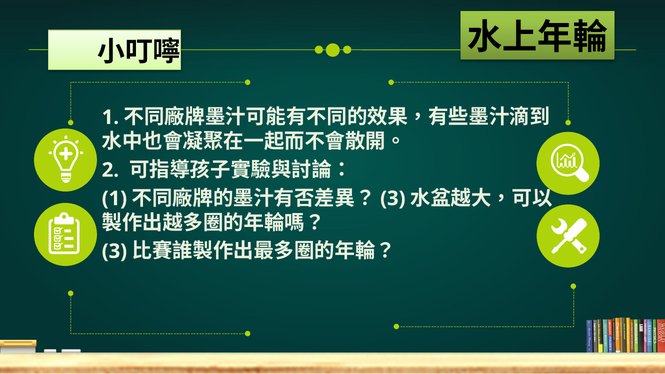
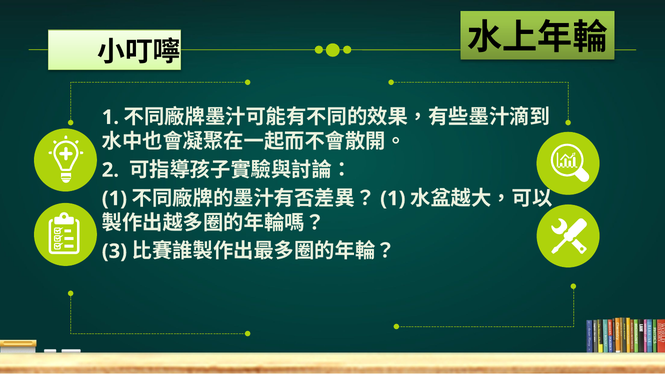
3 at (393, 199): 3 -> 1
